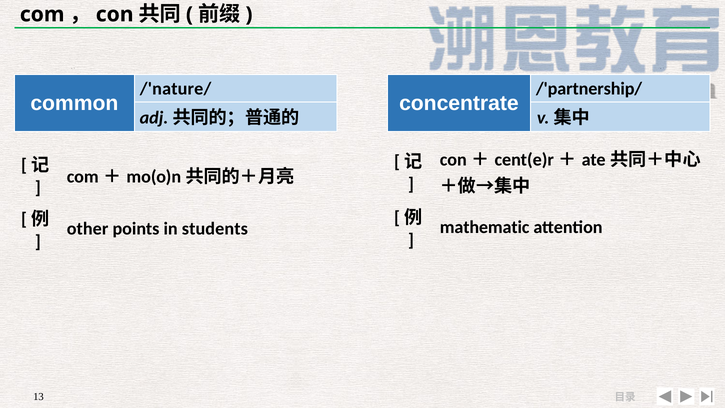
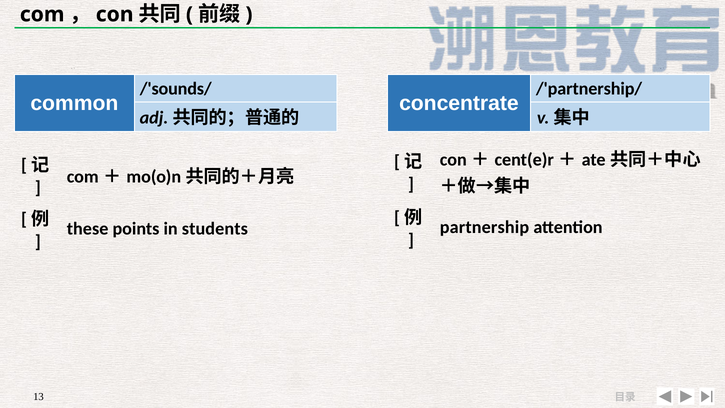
/'nature/: /'nature/ -> /'sounds/
mathematic: mathematic -> partnership
other: other -> these
